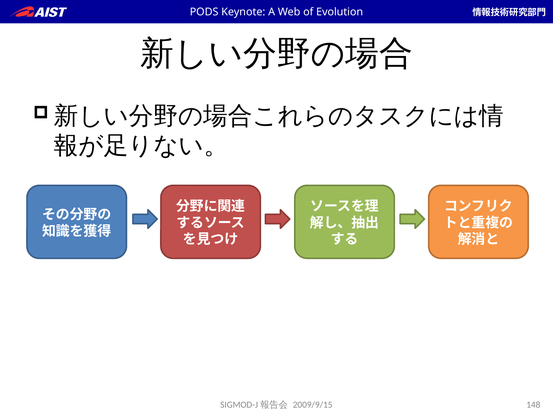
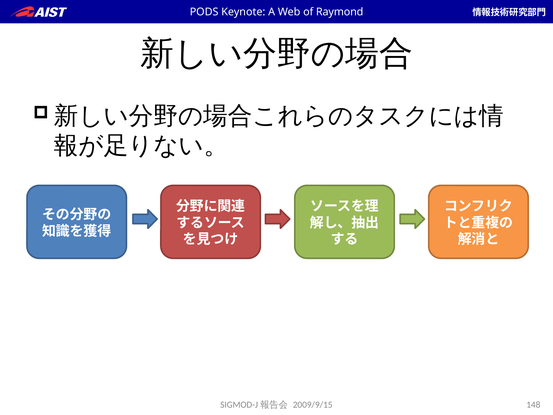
Evolution: Evolution -> Raymond
